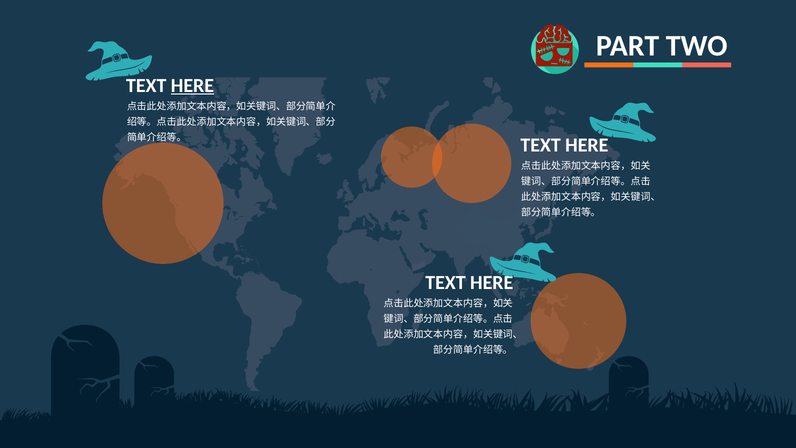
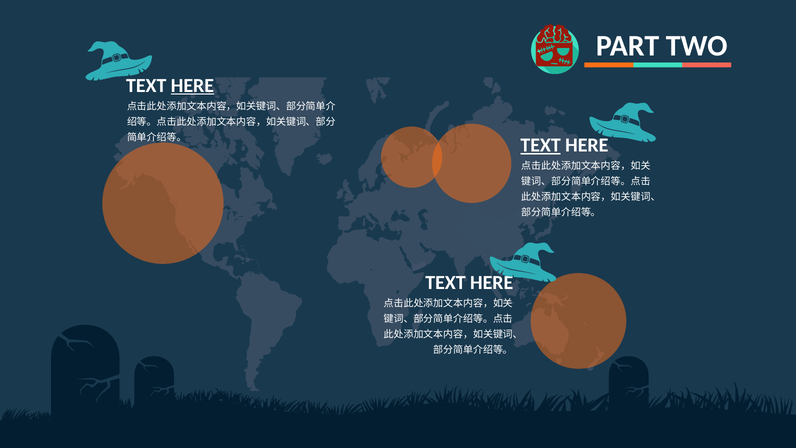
TEXT at (541, 145) underline: none -> present
